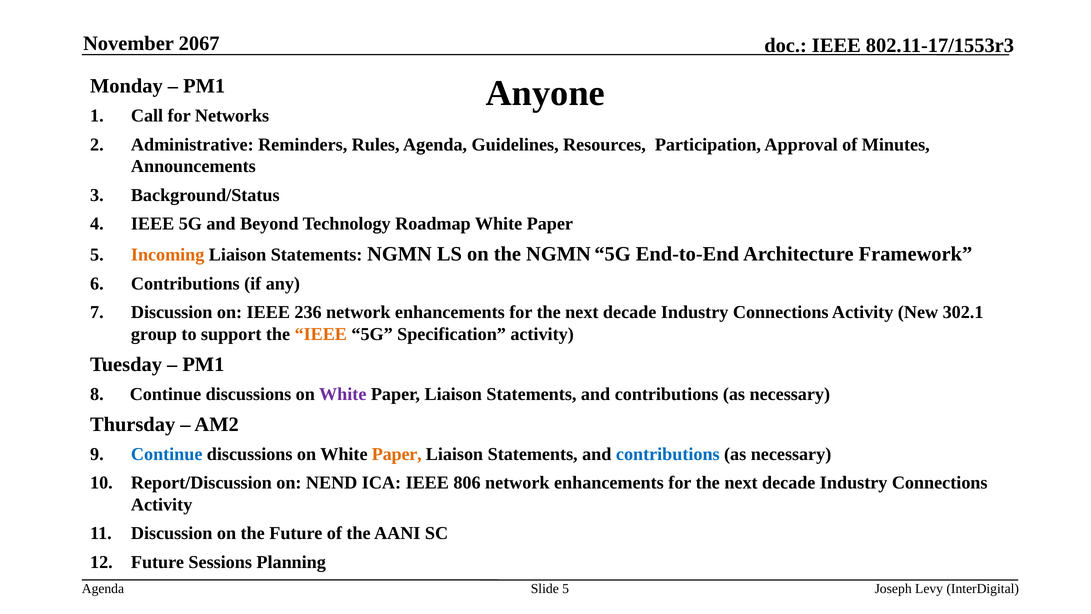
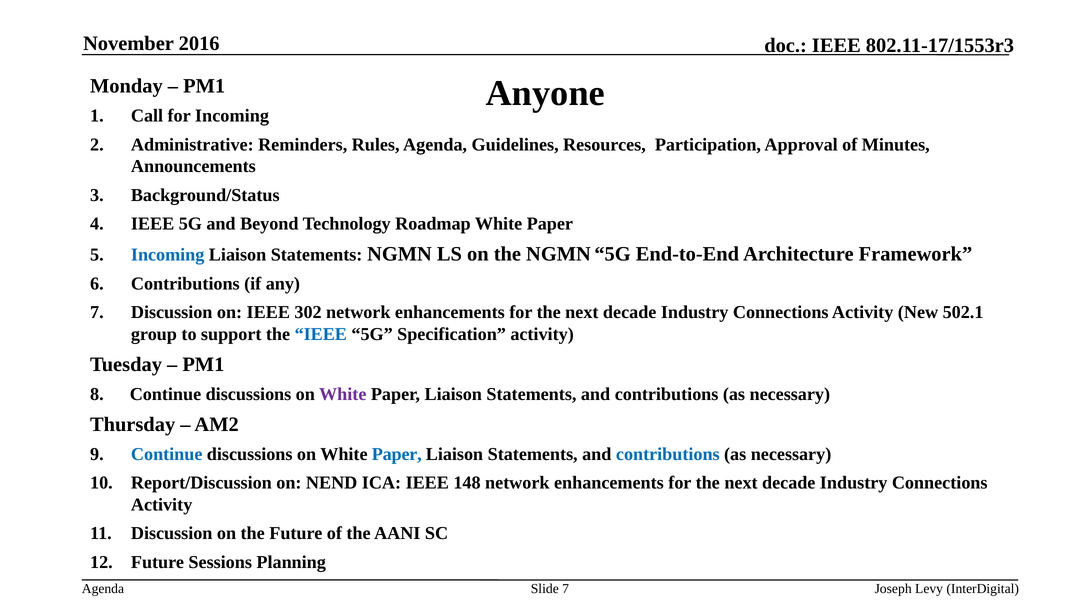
2067: 2067 -> 2016
for Networks: Networks -> Incoming
Incoming at (168, 255) colour: orange -> blue
236: 236 -> 302
302.1: 302.1 -> 502.1
IEEE at (321, 334) colour: orange -> blue
Paper at (397, 454) colour: orange -> blue
806: 806 -> 148
Slide 5: 5 -> 7
